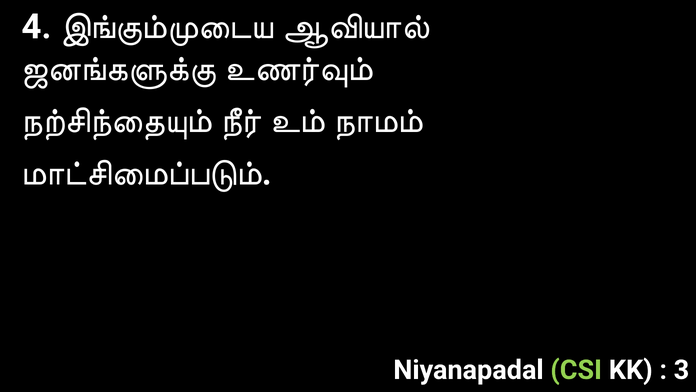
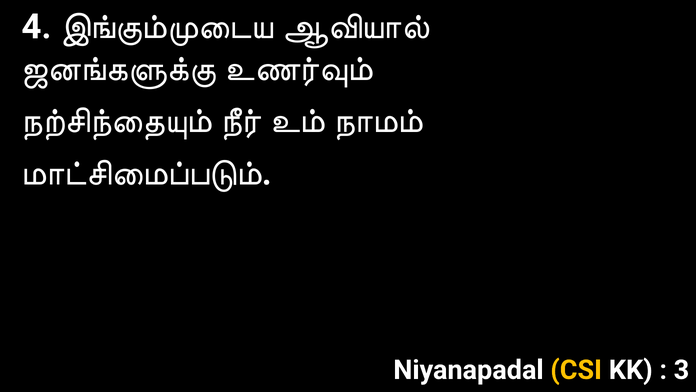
CSI colour: light green -> yellow
